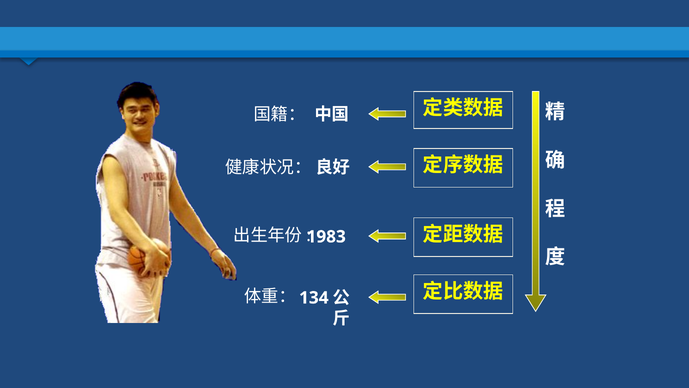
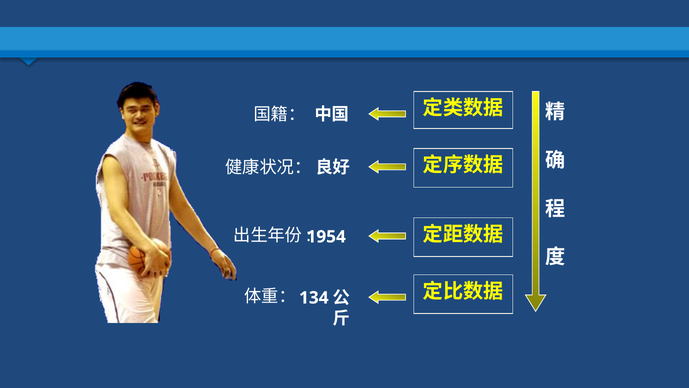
1983: 1983 -> 1954
